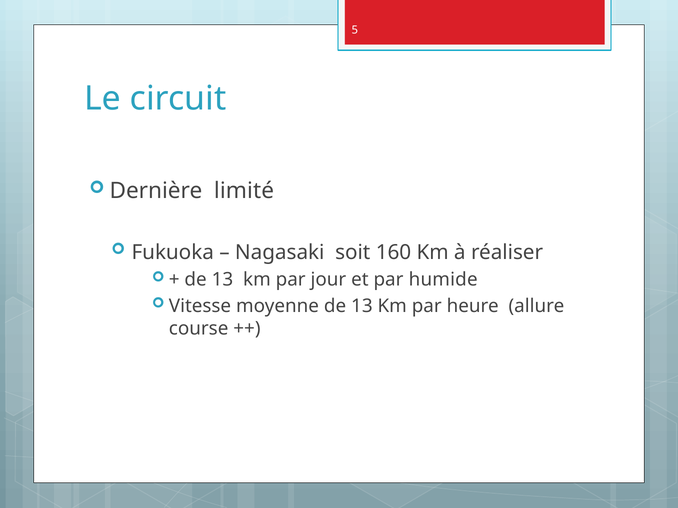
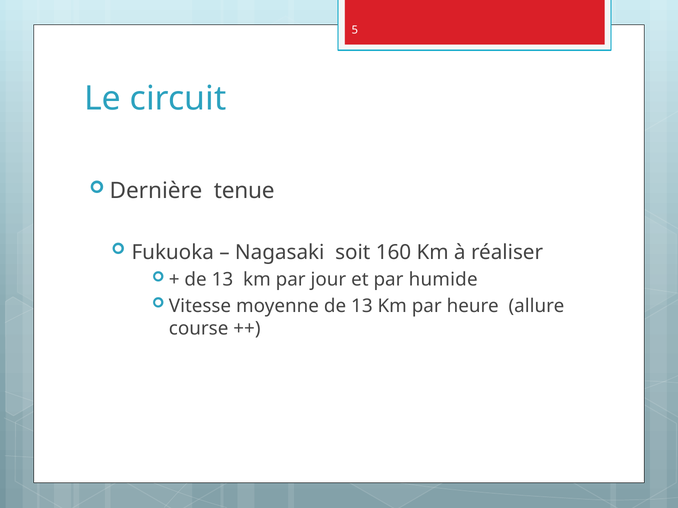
limité: limité -> tenue
